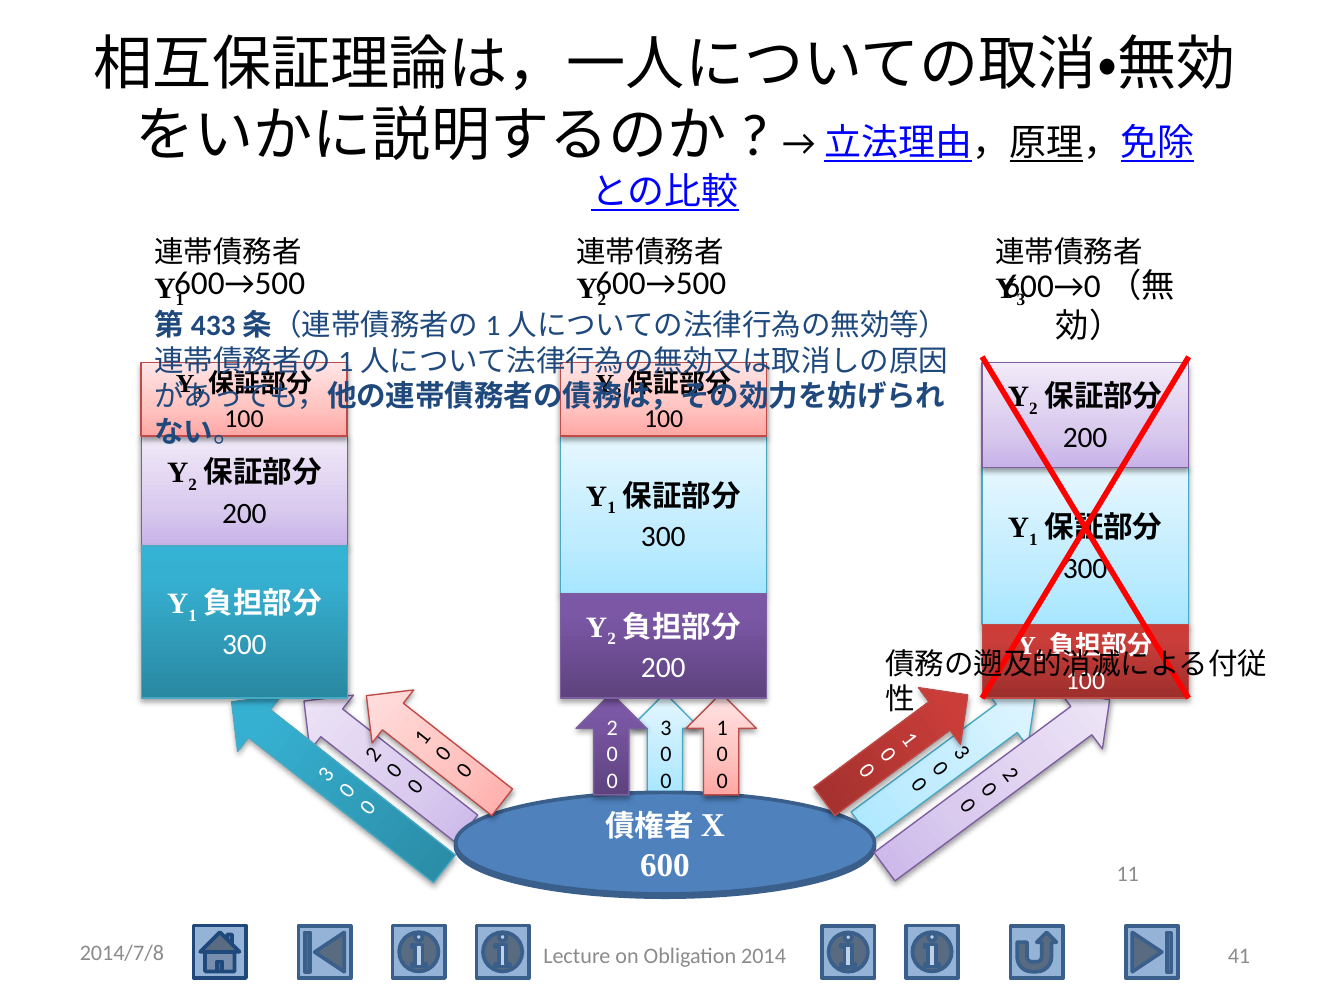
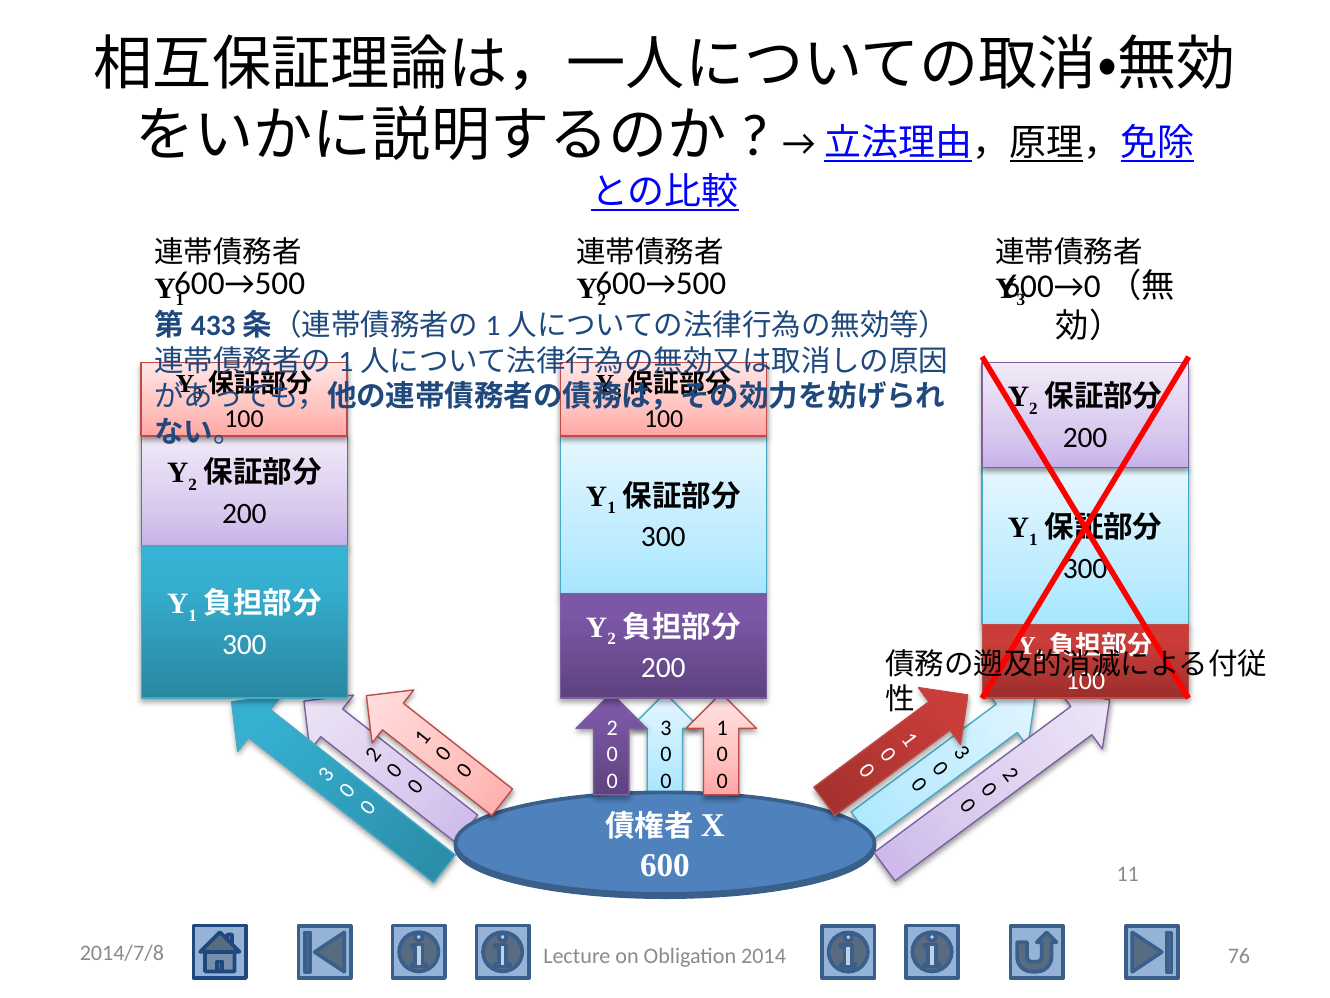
41: 41 -> 76
